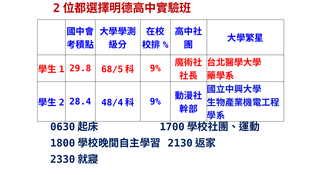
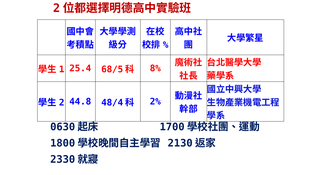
29.8: 29.8 -> 25.4
9% at (155, 68): 9% -> 8%
28.4: 28.4 -> 44.8
9% at (155, 102): 9% -> 2%
